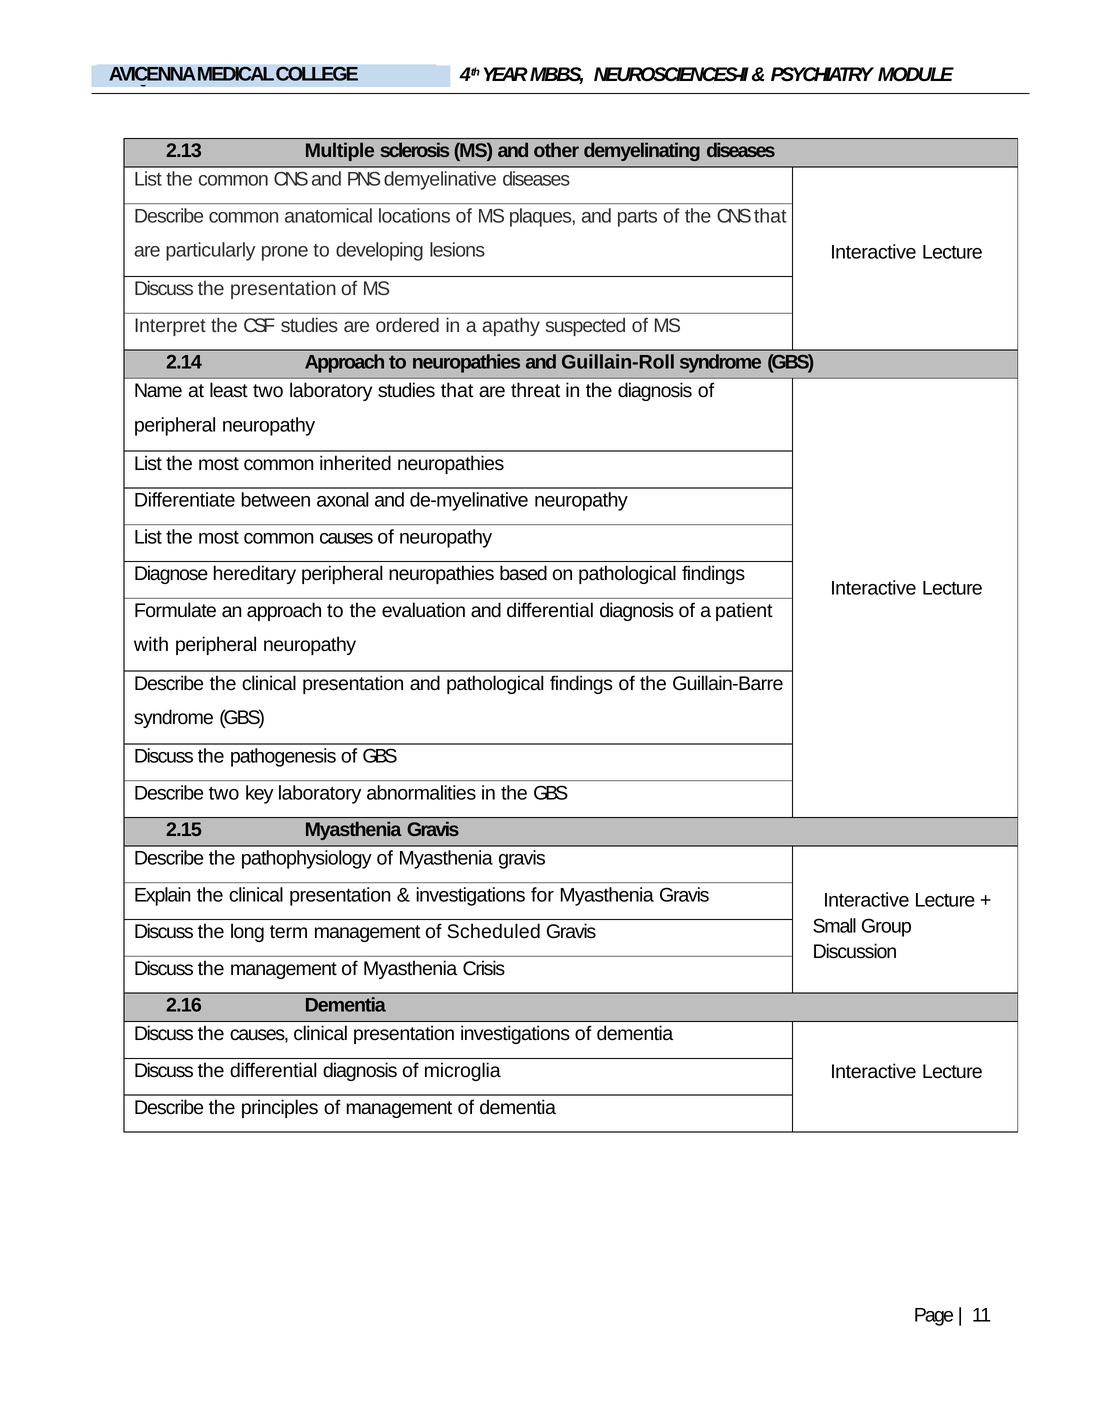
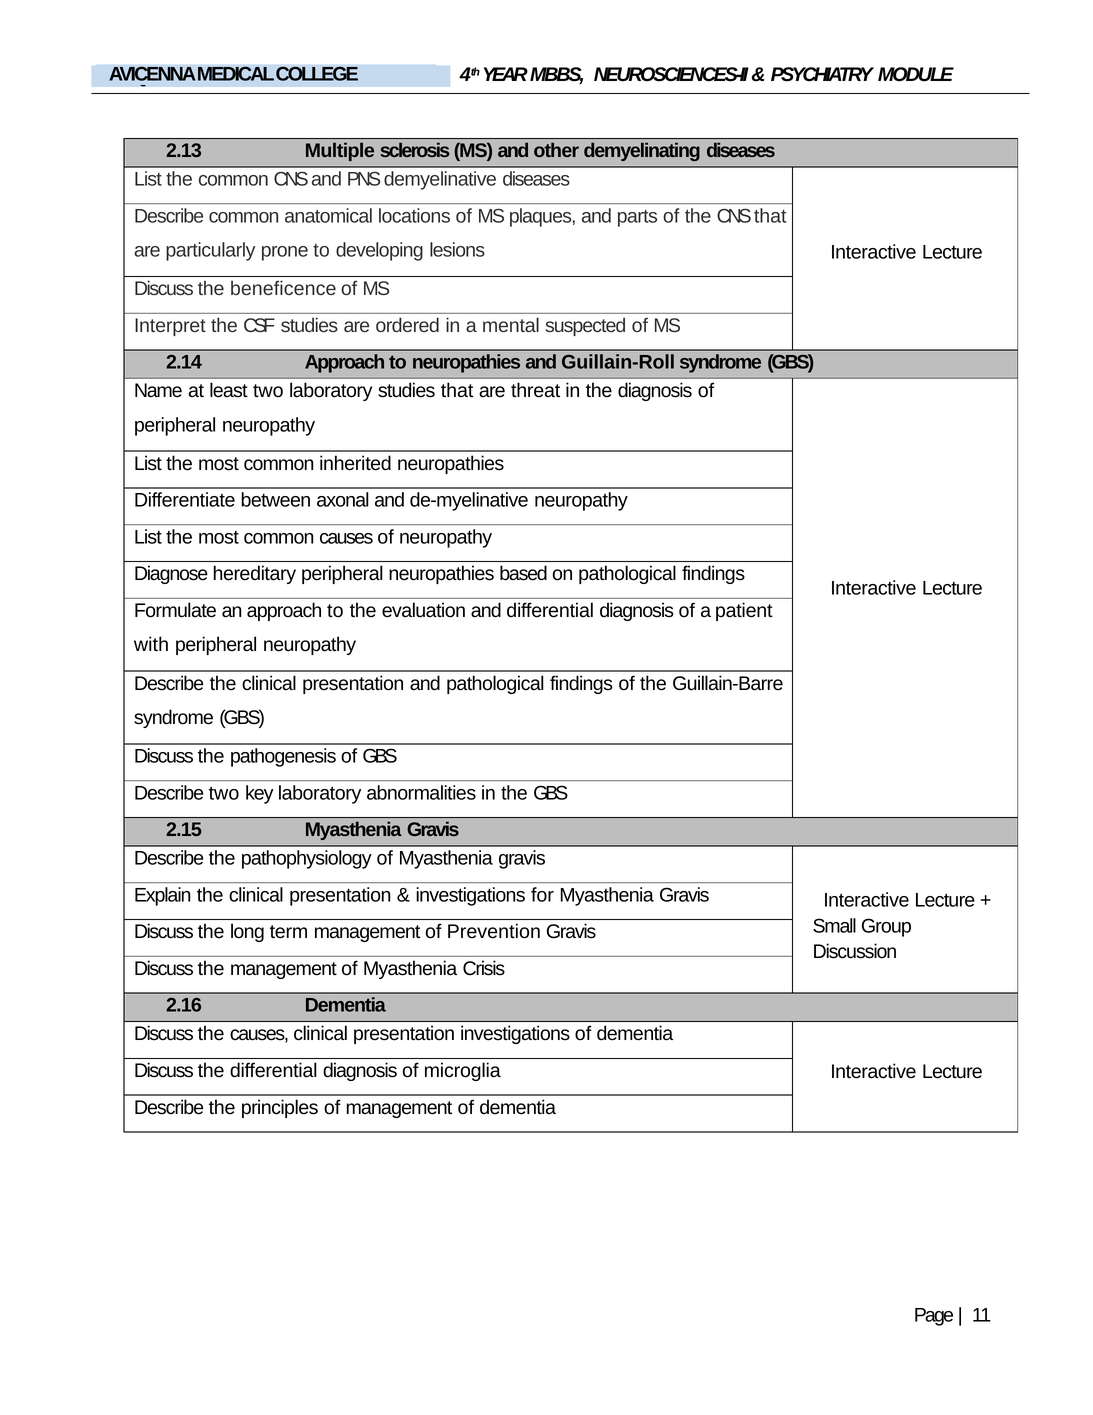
the presentation: presentation -> beneficence
apathy: apathy -> mental
Scheduled: Scheduled -> Prevention
